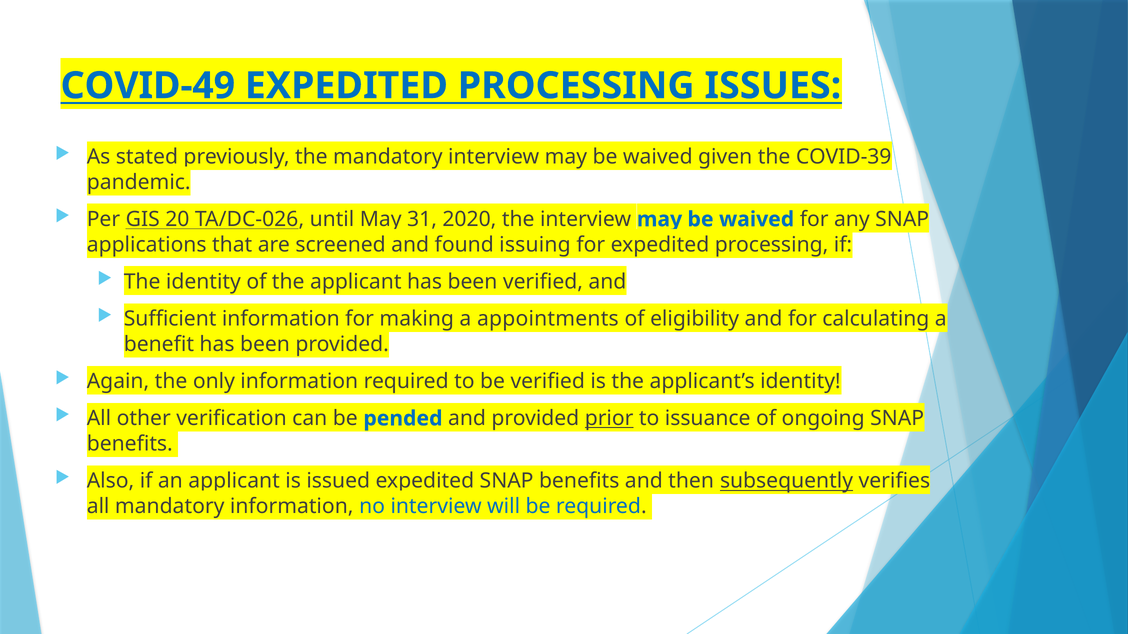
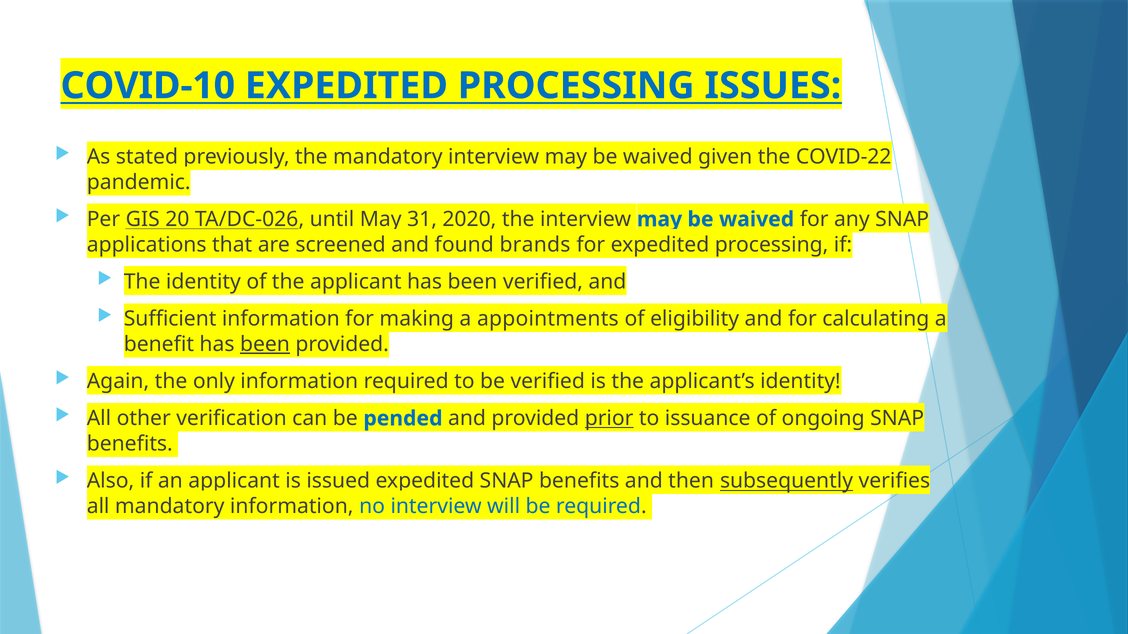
COVID-49: COVID-49 -> COVID-10
COVID-39: COVID-39 -> COVID-22
issuing: issuing -> brands
been at (265, 345) underline: none -> present
